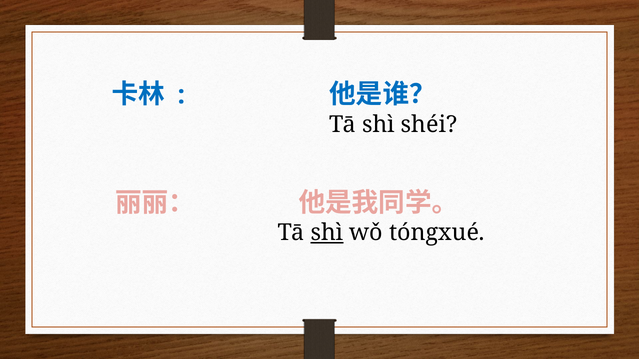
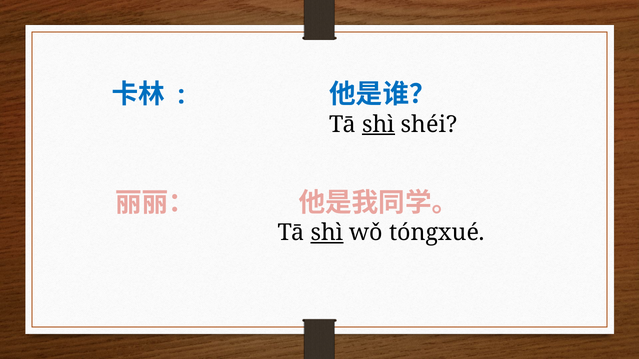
shì at (379, 125) underline: none -> present
